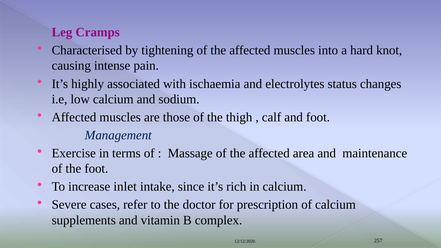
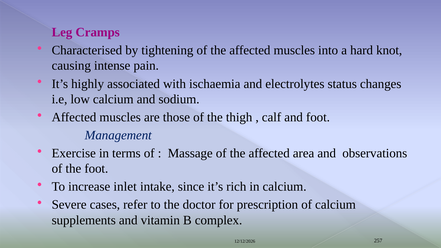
maintenance: maintenance -> observations
